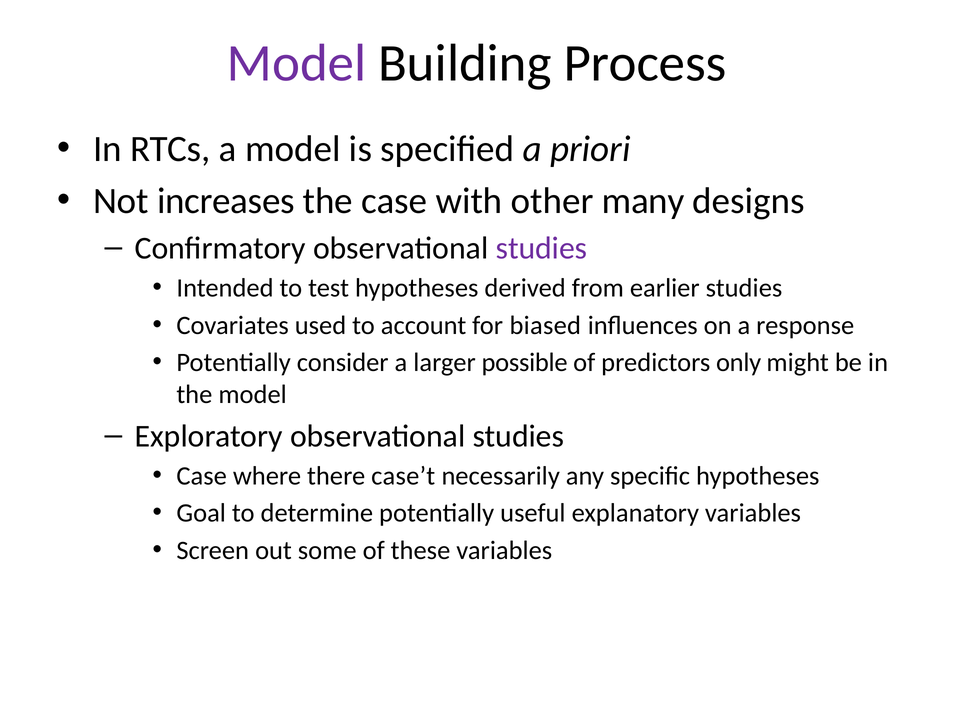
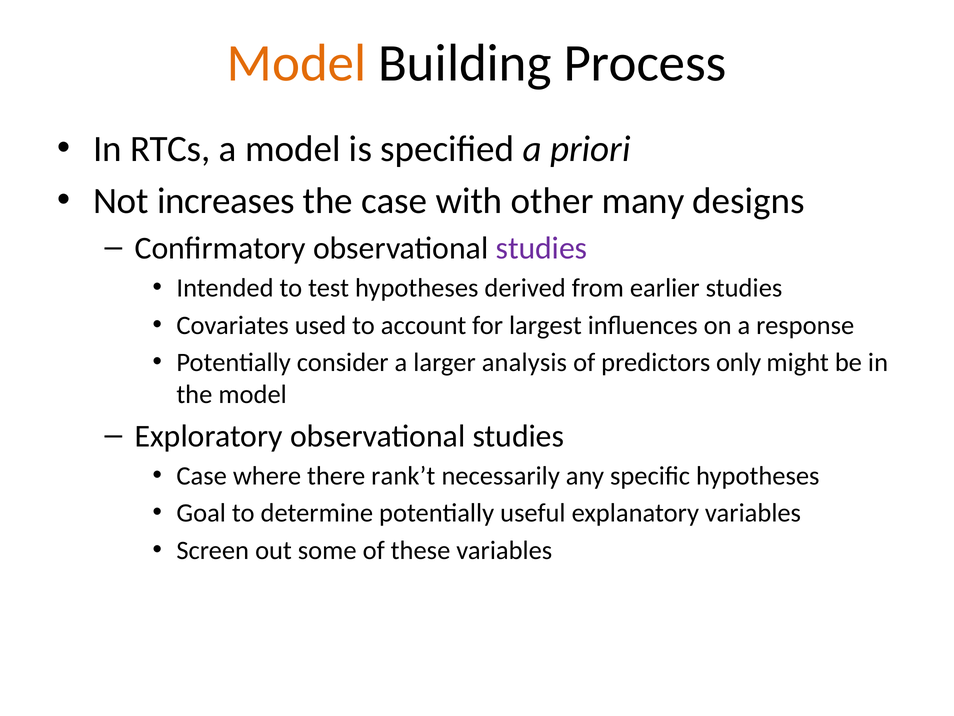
Model at (297, 63) colour: purple -> orange
biased: biased -> largest
possible: possible -> analysis
case’t: case’t -> rank’t
